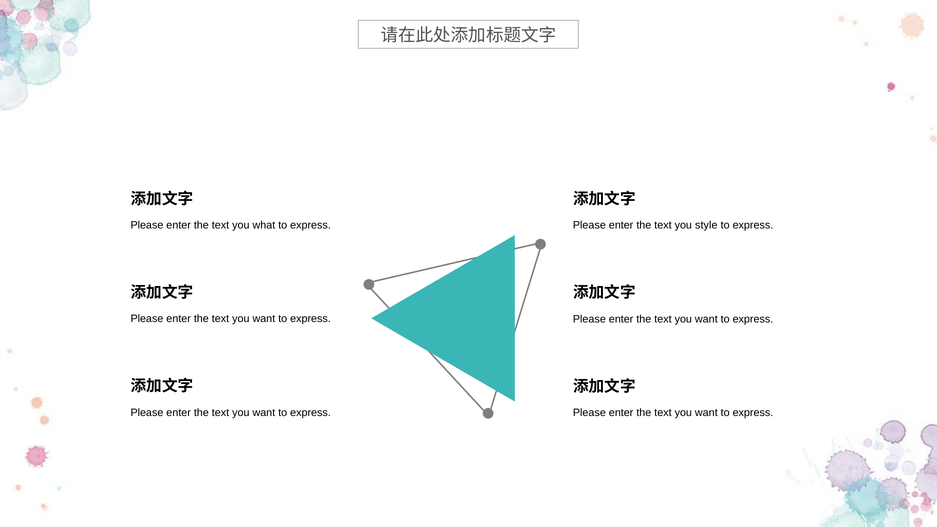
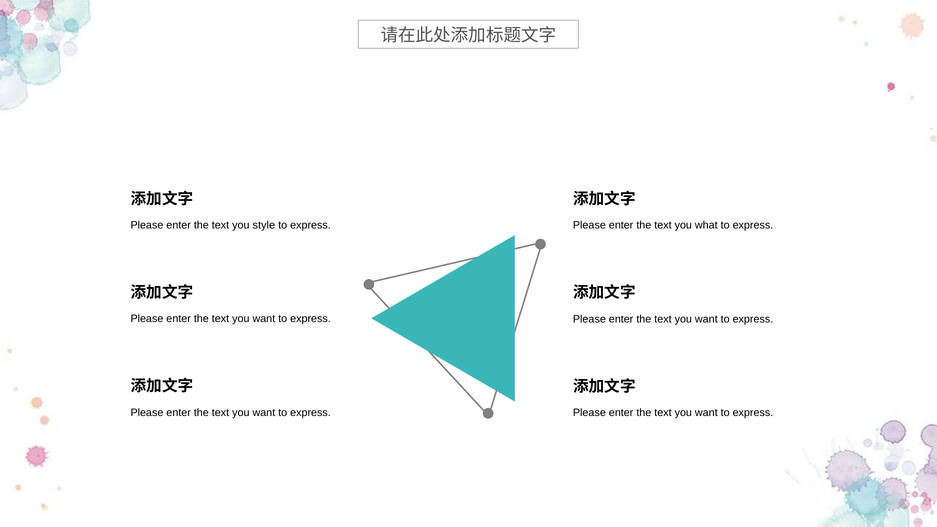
what: what -> style
style: style -> what
